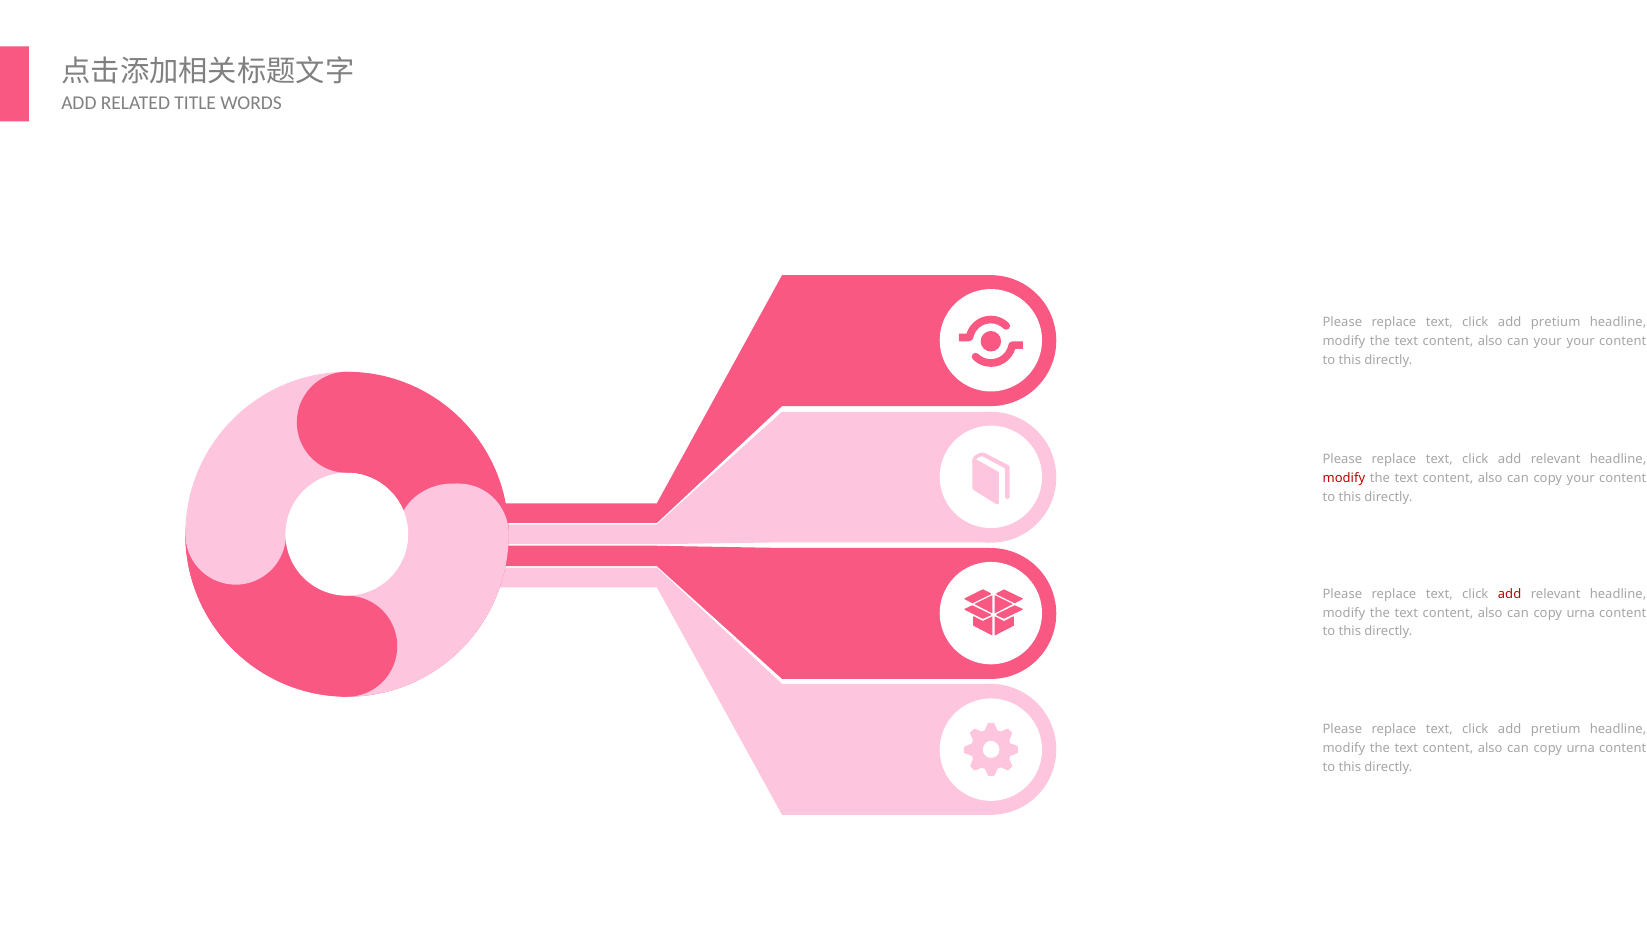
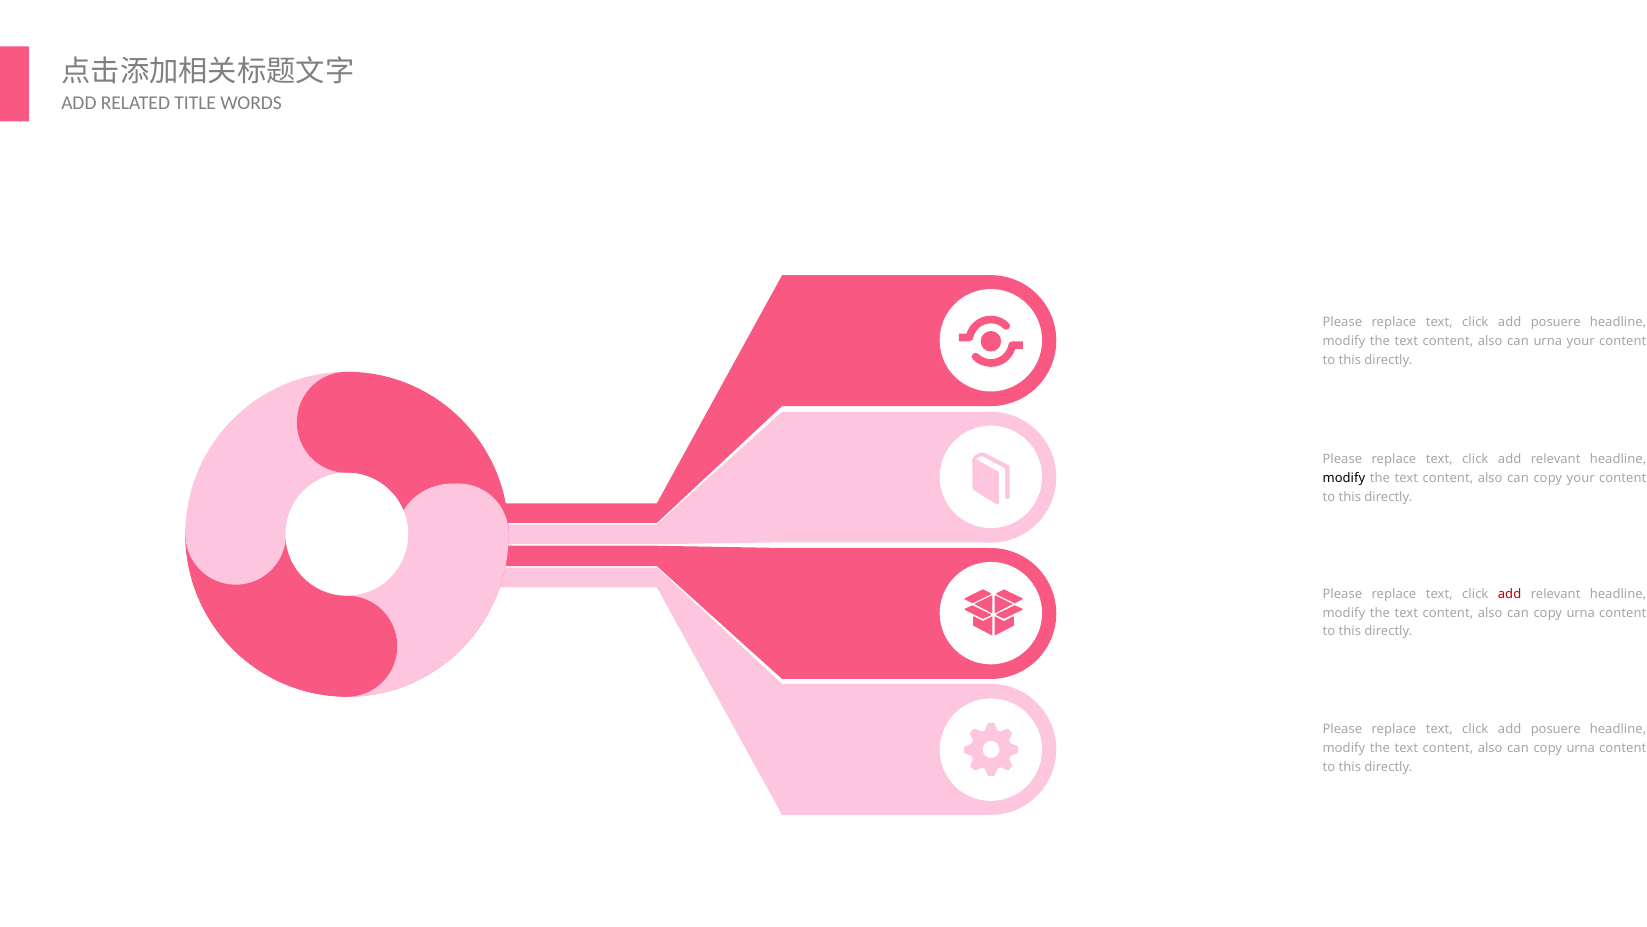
pretium at (1556, 322): pretium -> posuere
can your: your -> urna
modify at (1344, 478) colour: red -> black
pretium at (1556, 729): pretium -> posuere
